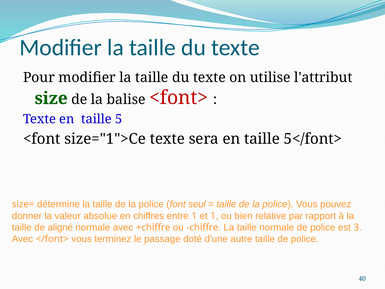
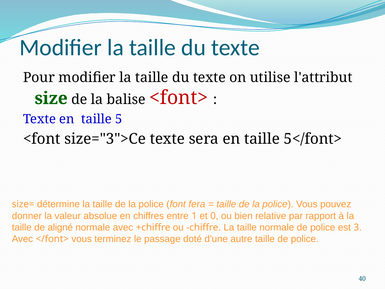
size="1">Ce: size="1">Ce -> size="3">Ce
seul: seul -> fera
et 1: 1 -> 0
